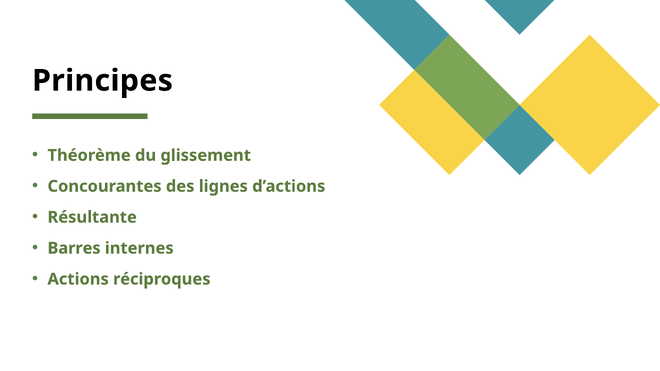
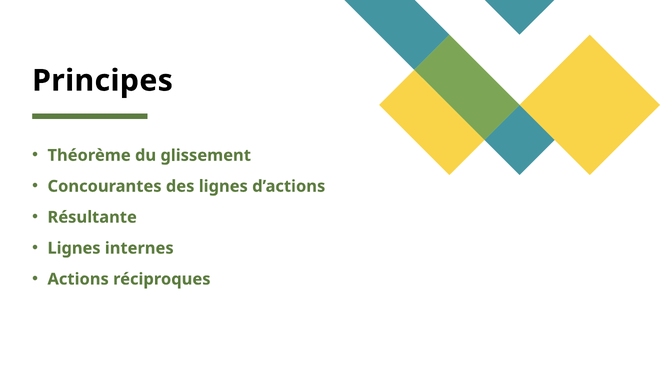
Barres at (74, 248): Barres -> Lignes
